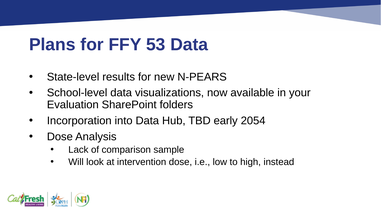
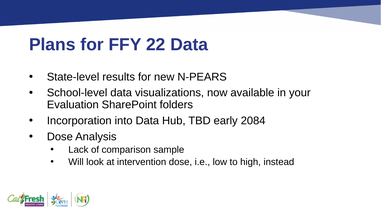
53: 53 -> 22
2054: 2054 -> 2084
